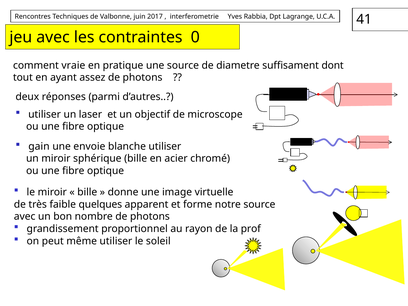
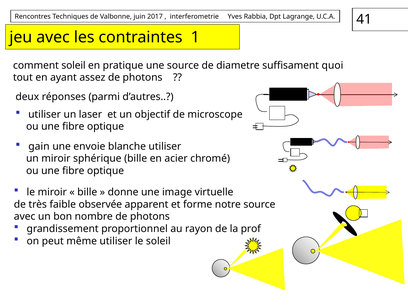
0: 0 -> 1
comment vraie: vraie -> soleil
dont: dont -> quoi
quelques: quelques -> observée
